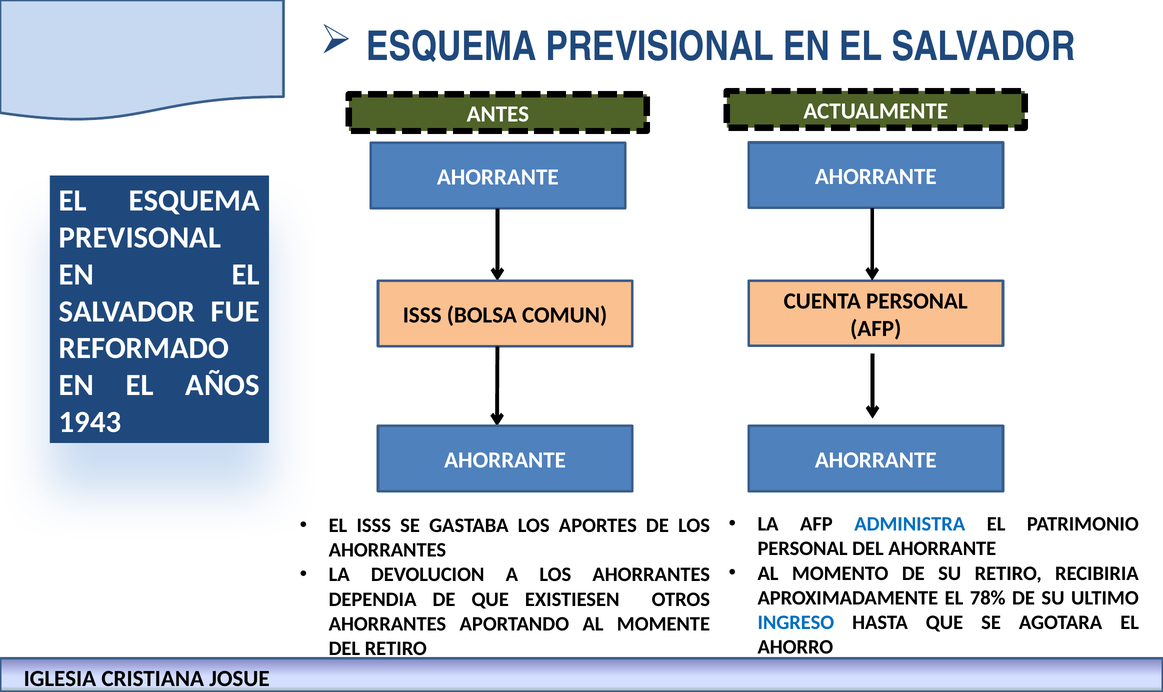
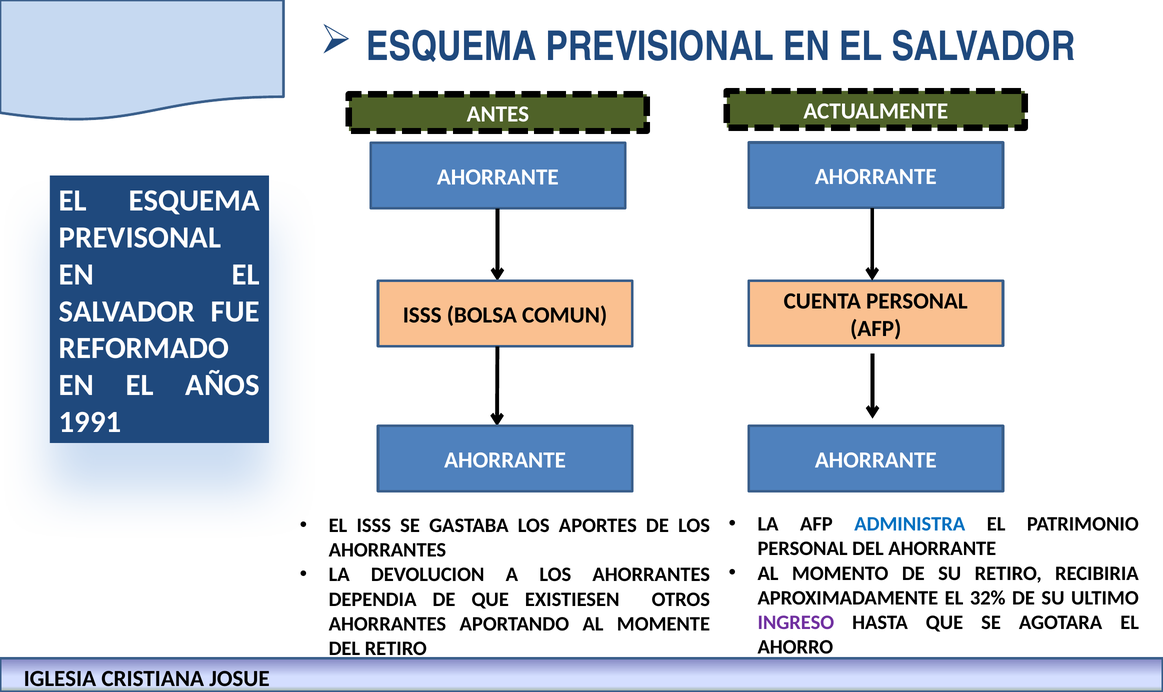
1943: 1943 -> 1991
78%: 78% -> 32%
INGRESO colour: blue -> purple
